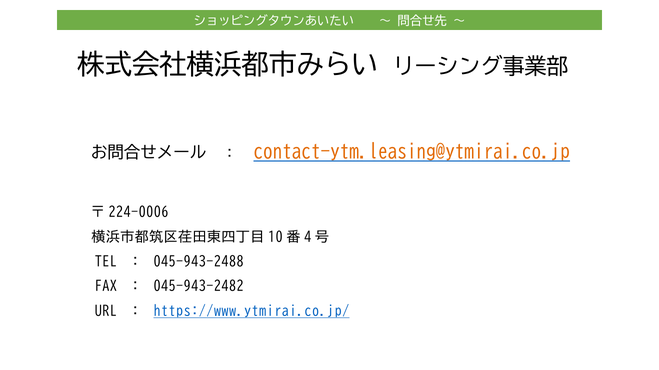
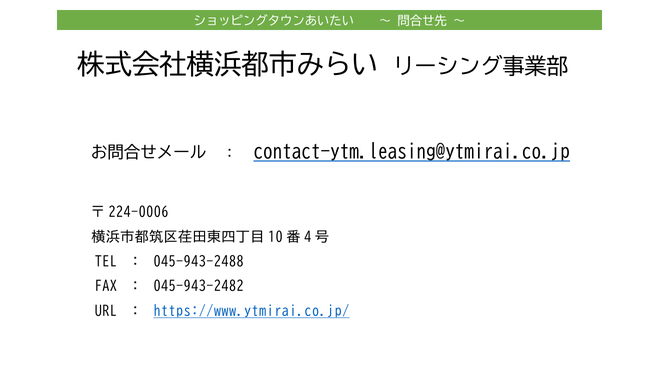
contact-ytm.leasing@ytmirai.co.jp colour: orange -> black
